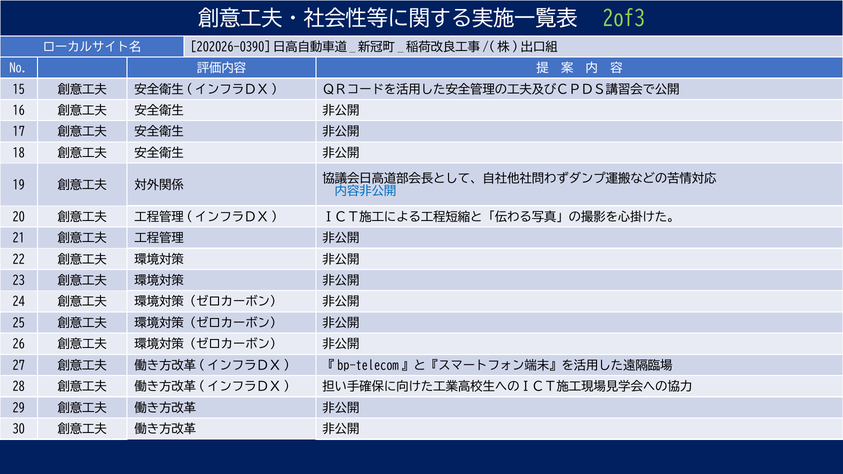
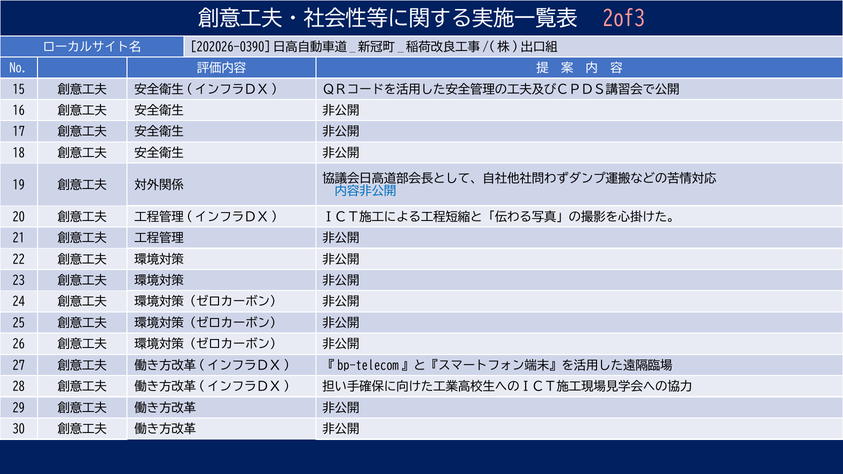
2of3 colour: light green -> pink
